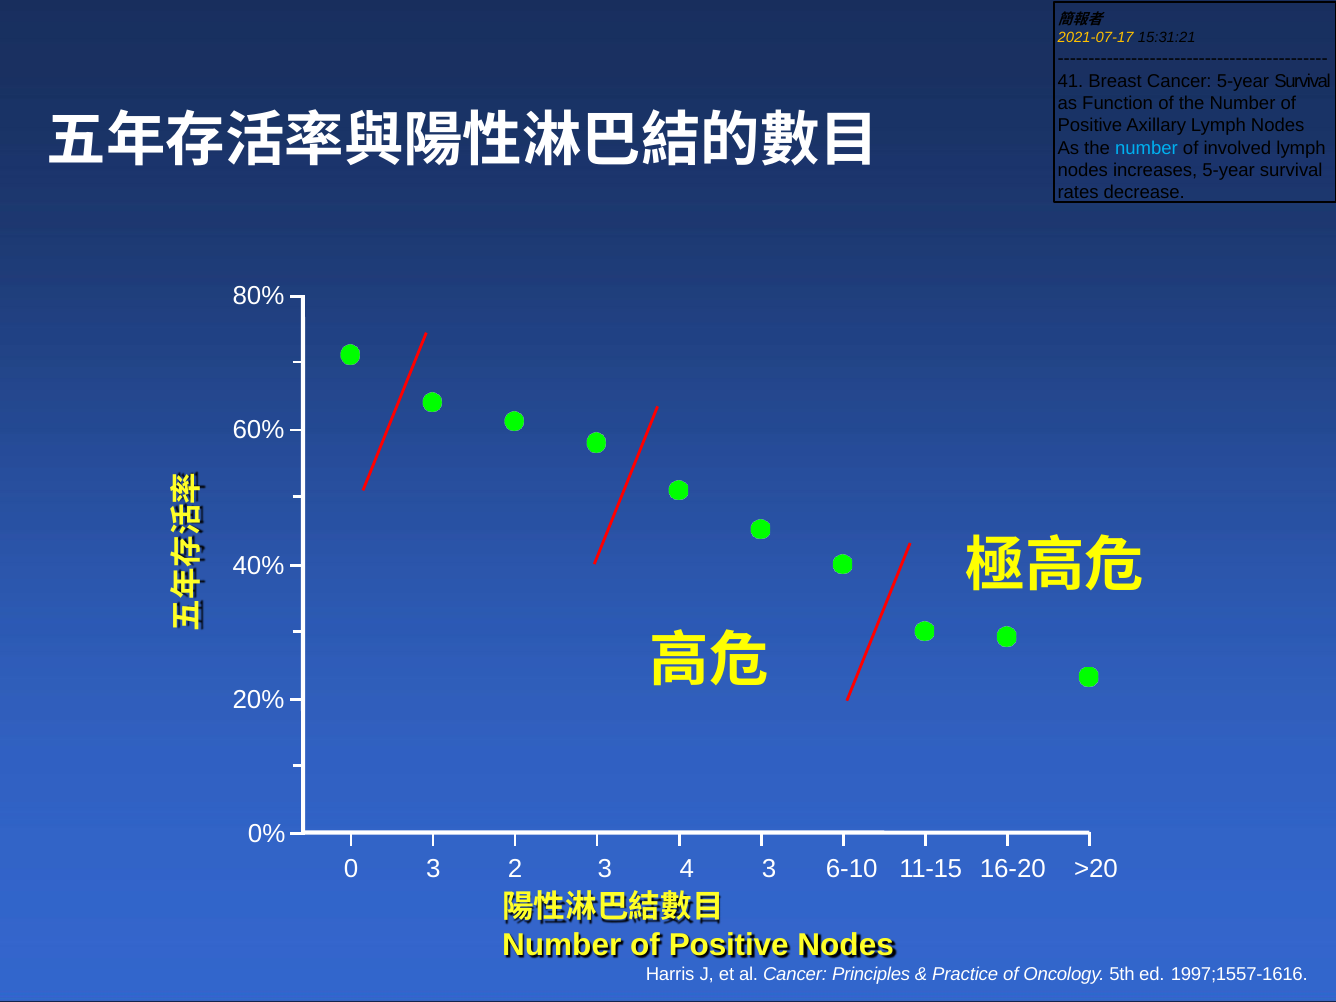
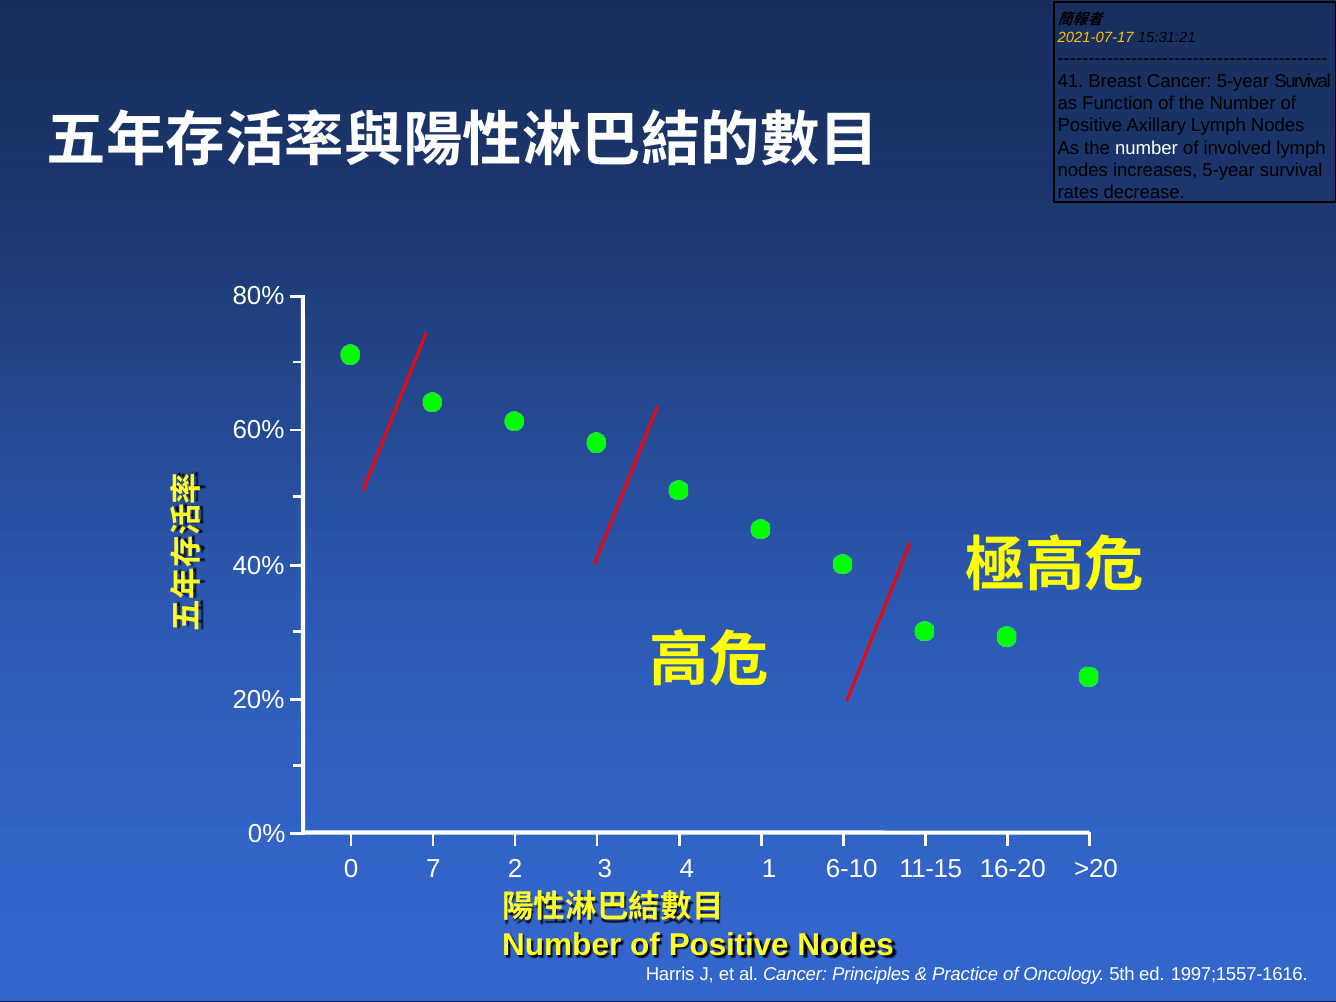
number at (1146, 148) colour: light blue -> white
0 3: 3 -> 7
4 3: 3 -> 1
